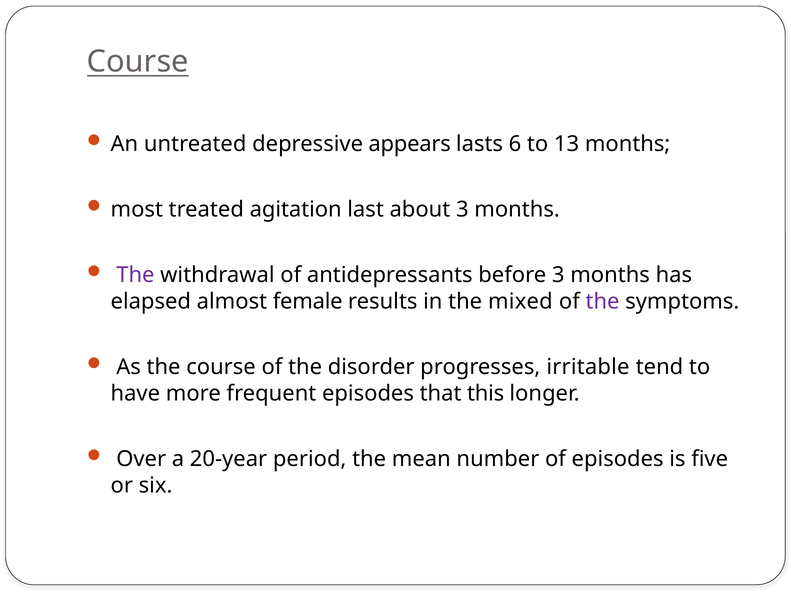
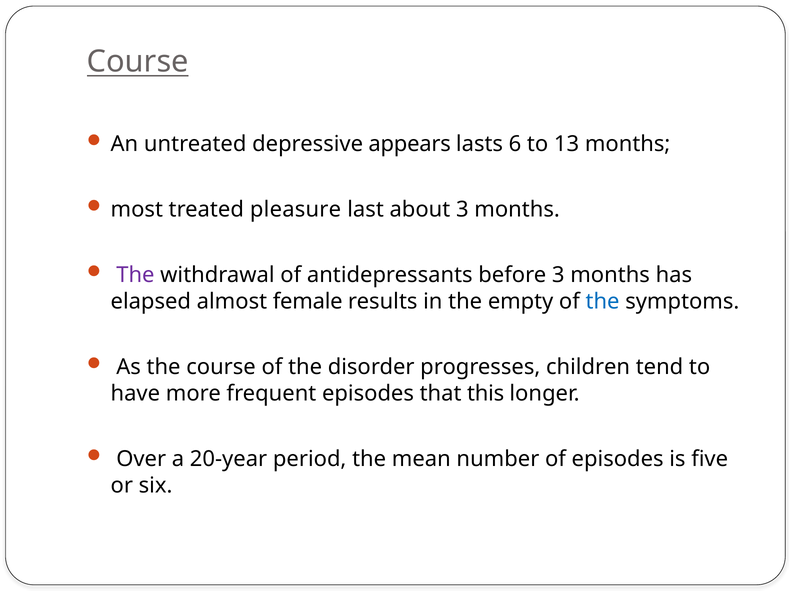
agitation: agitation -> pleasure
mixed: mixed -> empty
the at (603, 301) colour: purple -> blue
irritable: irritable -> children
